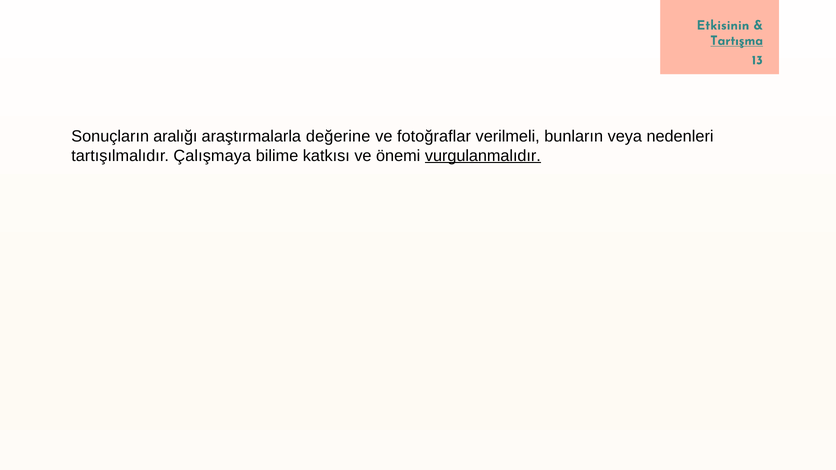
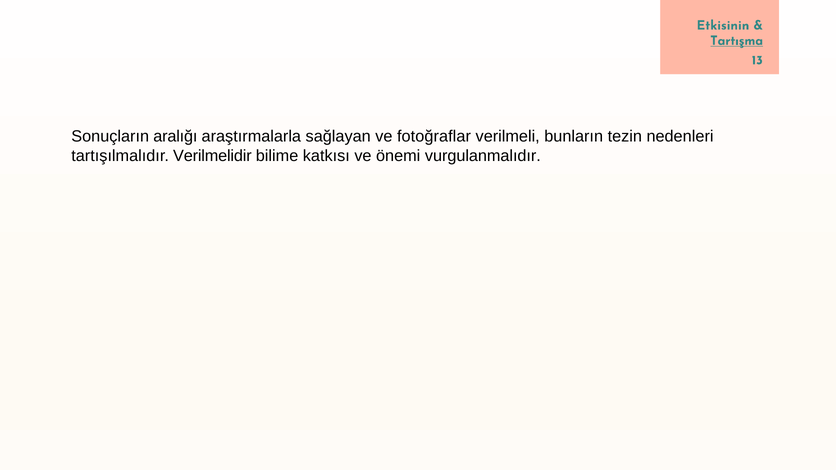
değerine: değerine -> sağlayan
veya: veya -> tezin
Çalışmaya: Çalışmaya -> Verilmelidir
vurgulanmalıdır underline: present -> none
